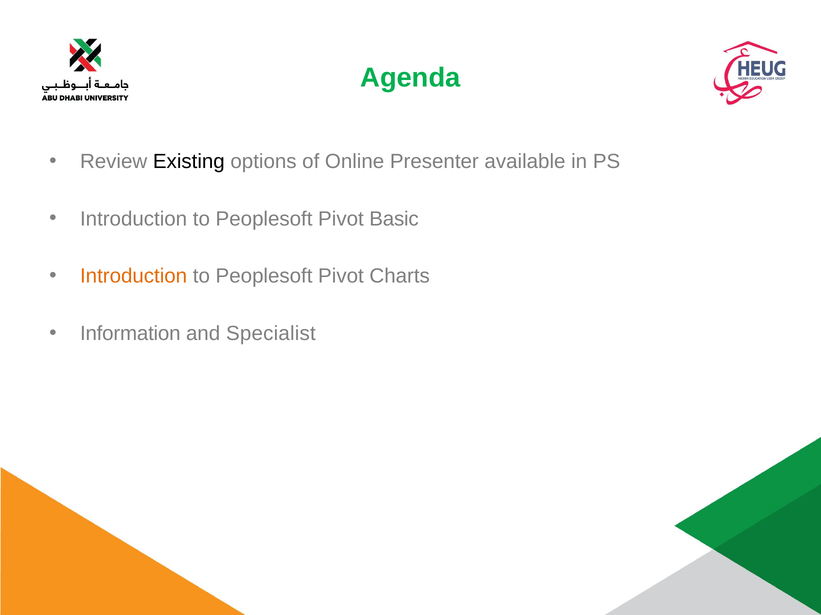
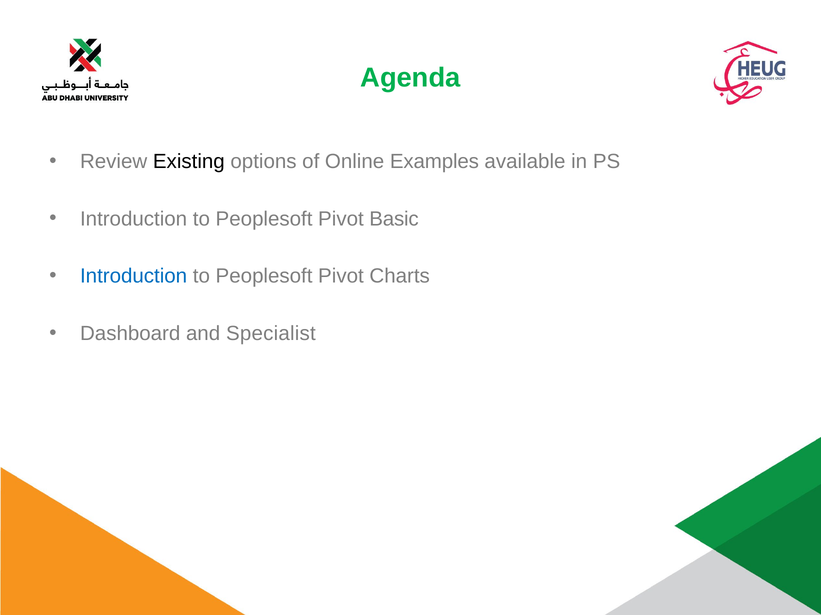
Presenter: Presenter -> Examples
Introduction at (134, 276) colour: orange -> blue
Information: Information -> Dashboard
